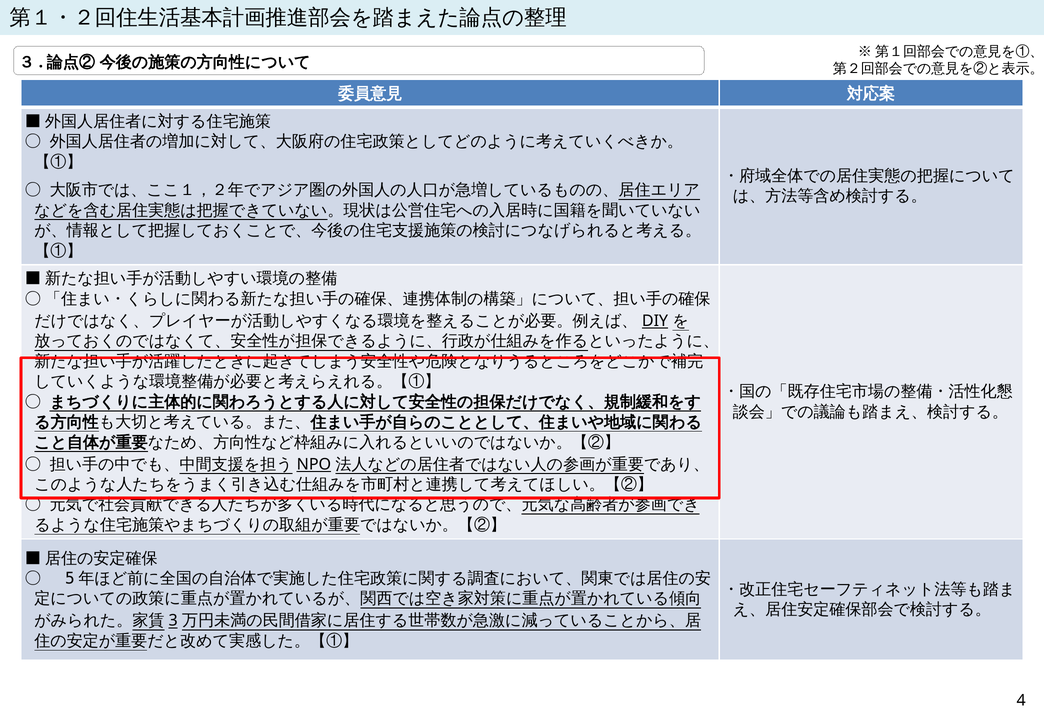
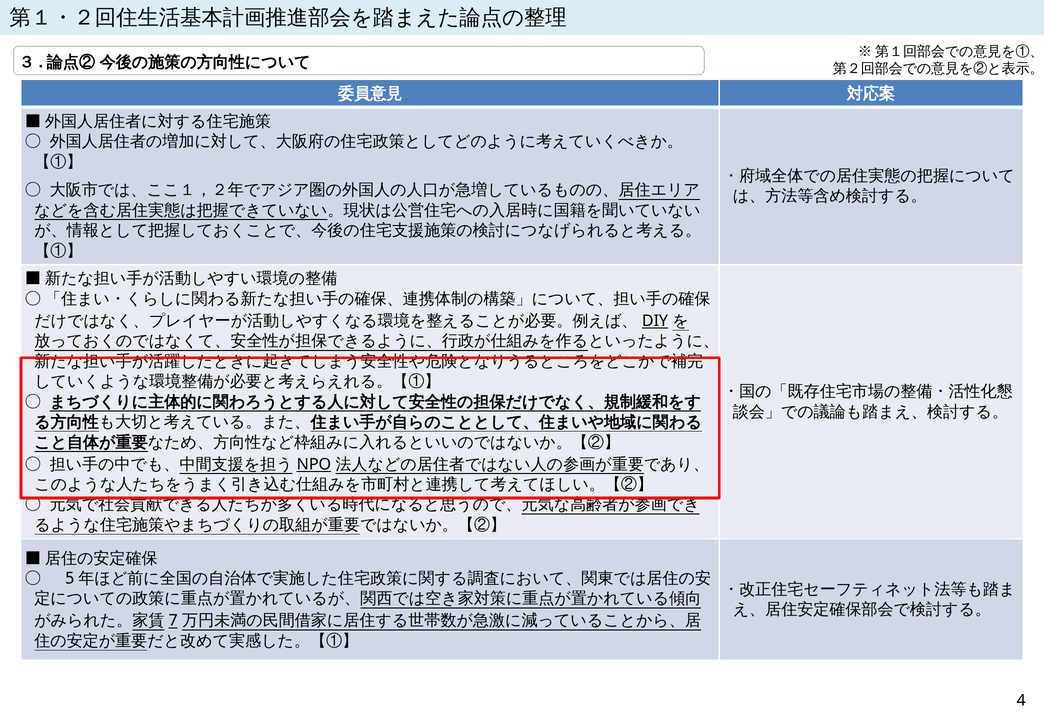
3: 3 -> 7
